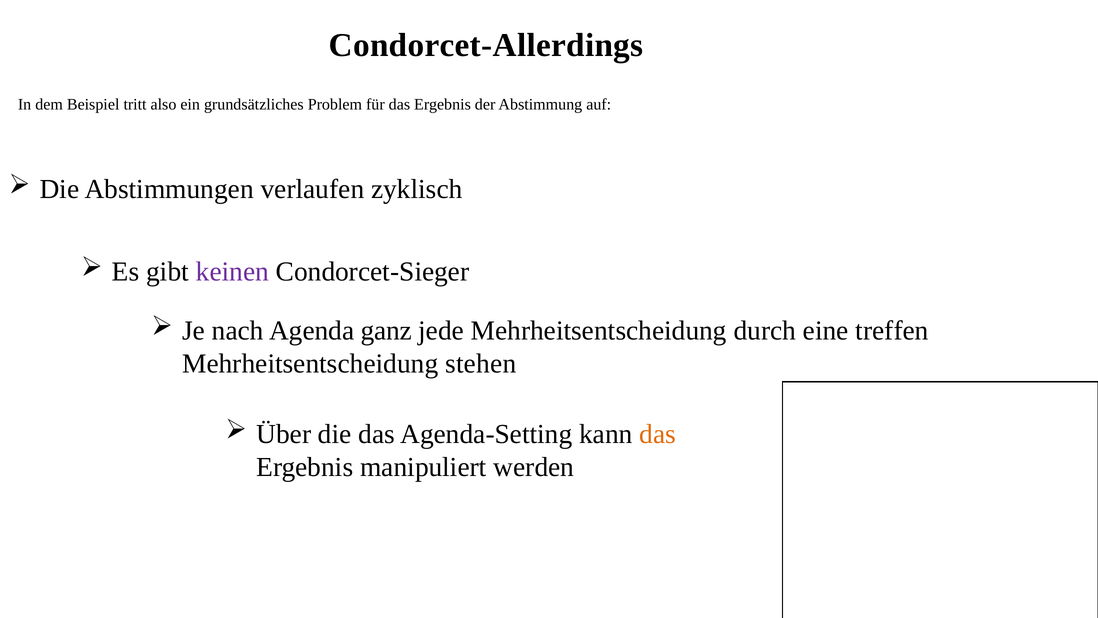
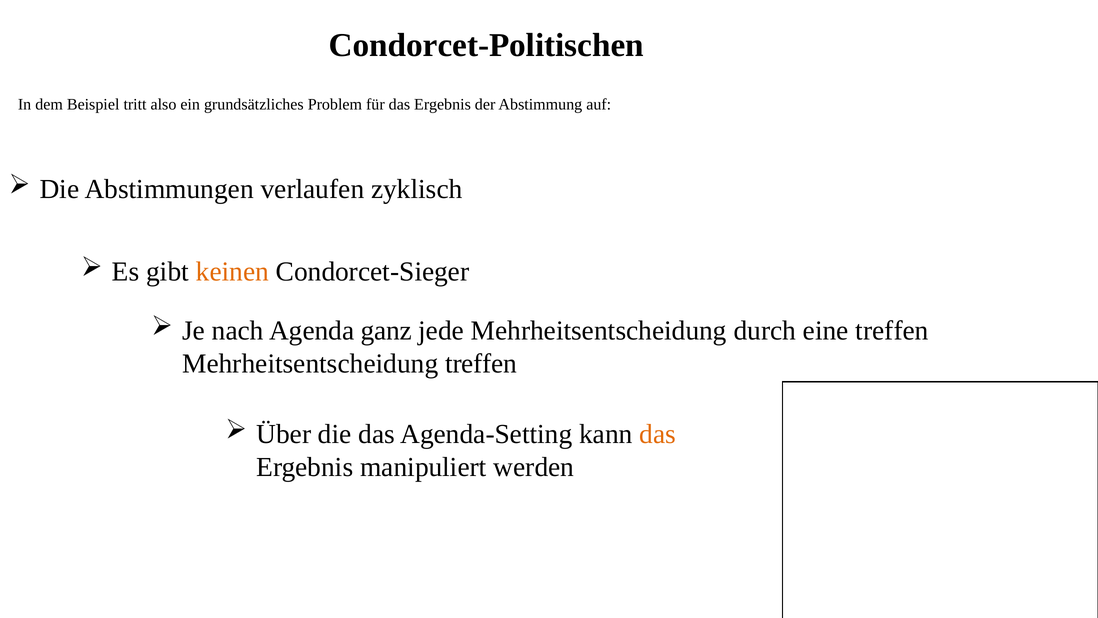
Condorcet-Allerdings: Condorcet-Allerdings -> Condorcet-Politischen
keinen colour: purple -> orange
Mehrheitsentscheidung stehen: stehen -> treffen
